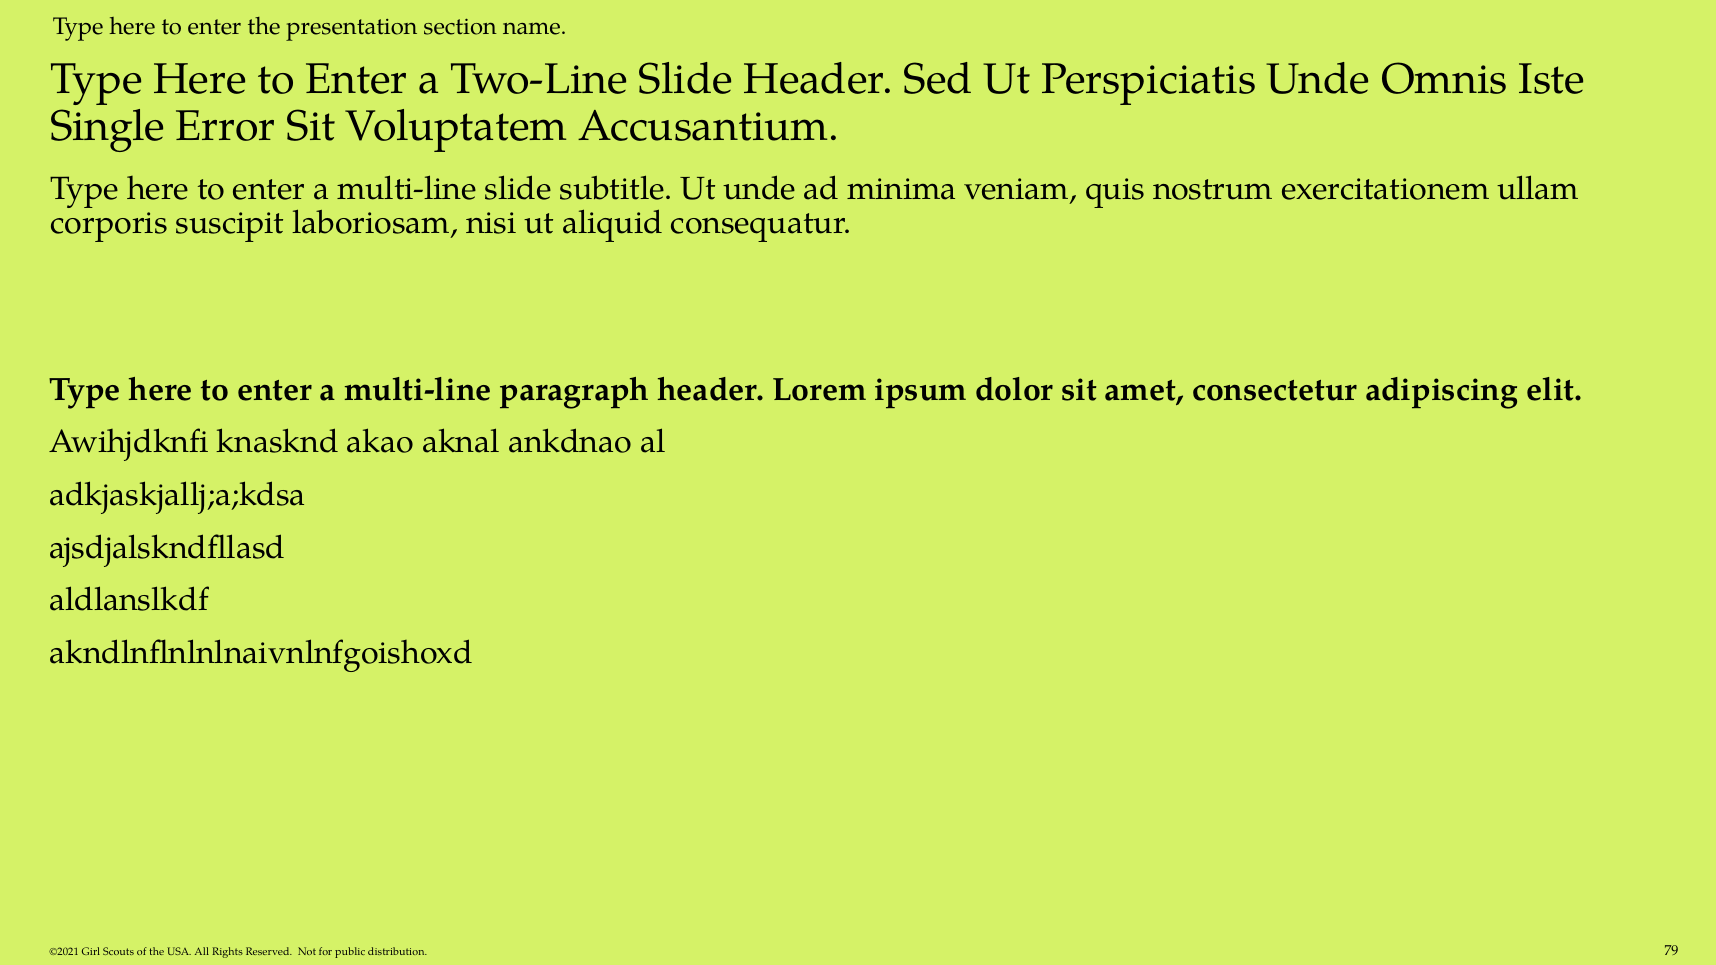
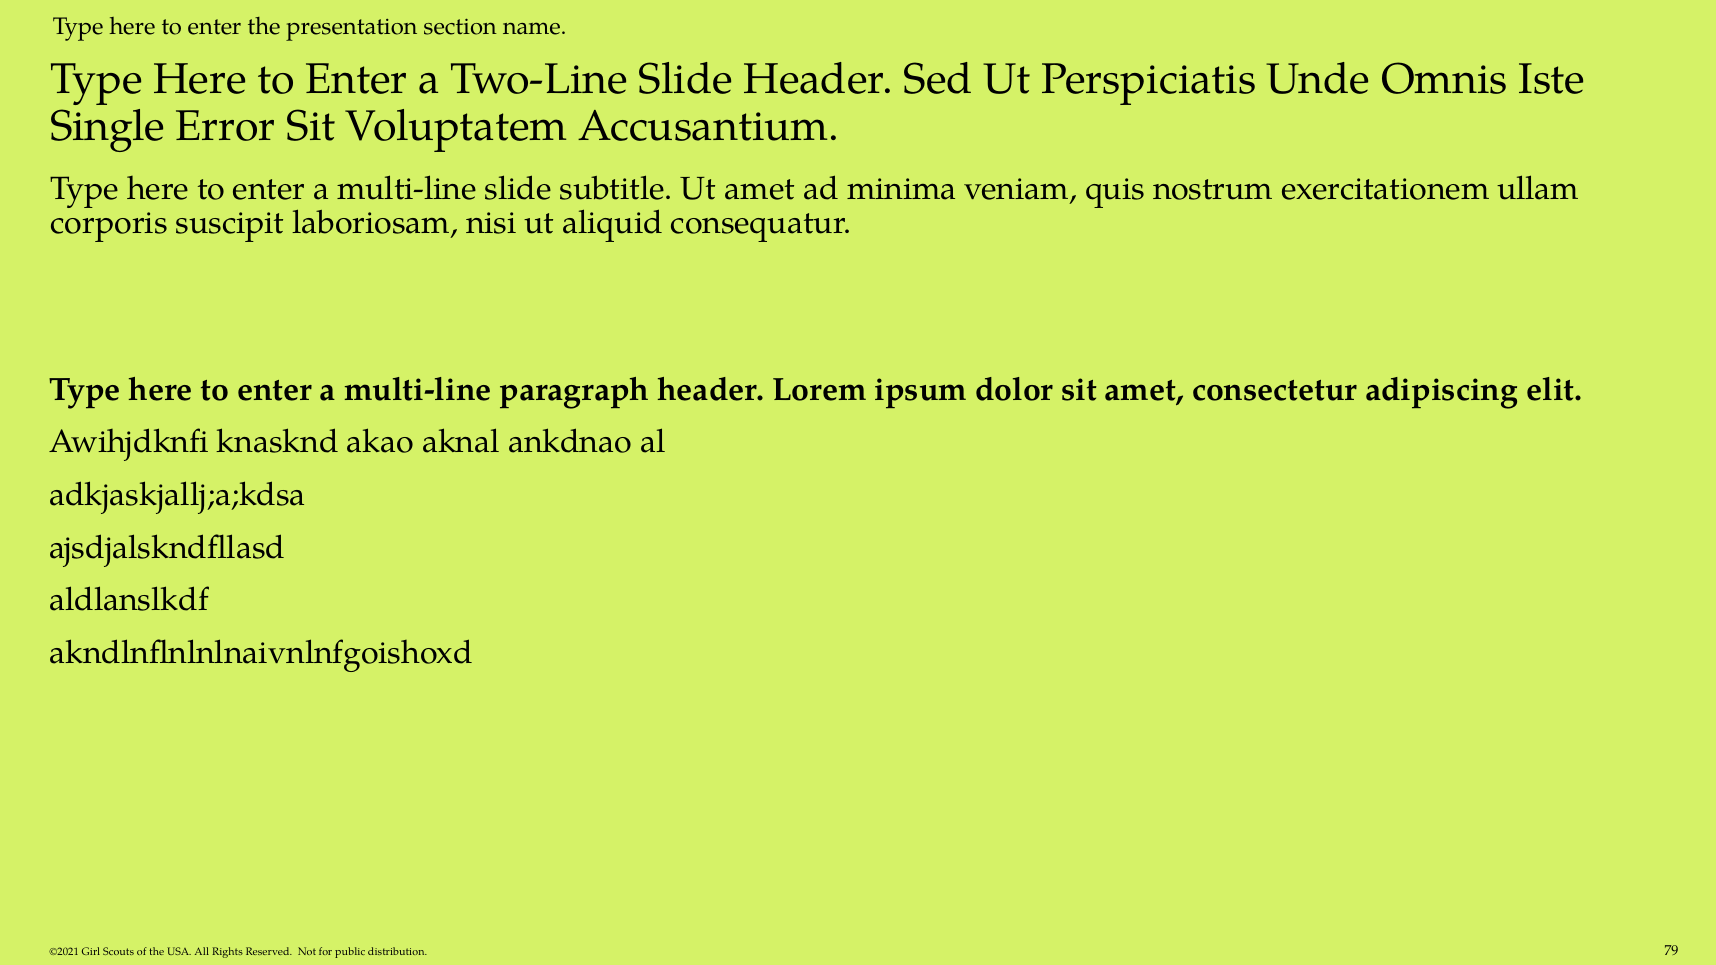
Ut unde: unde -> amet
